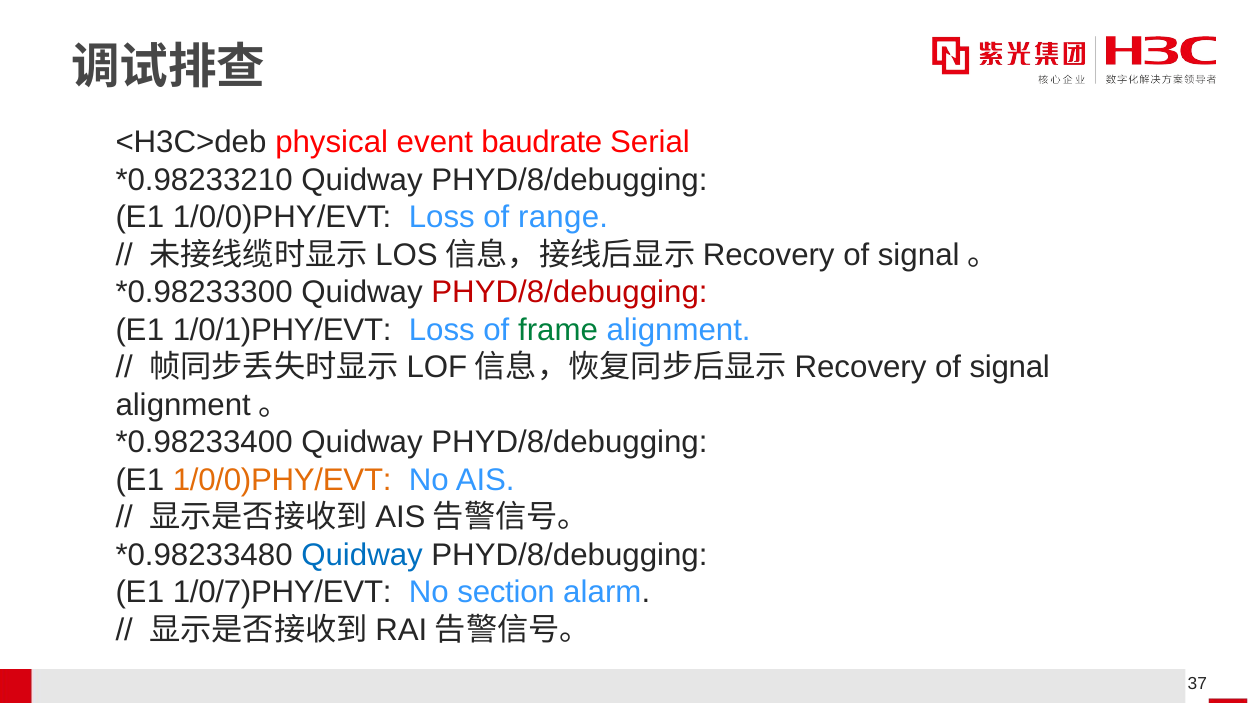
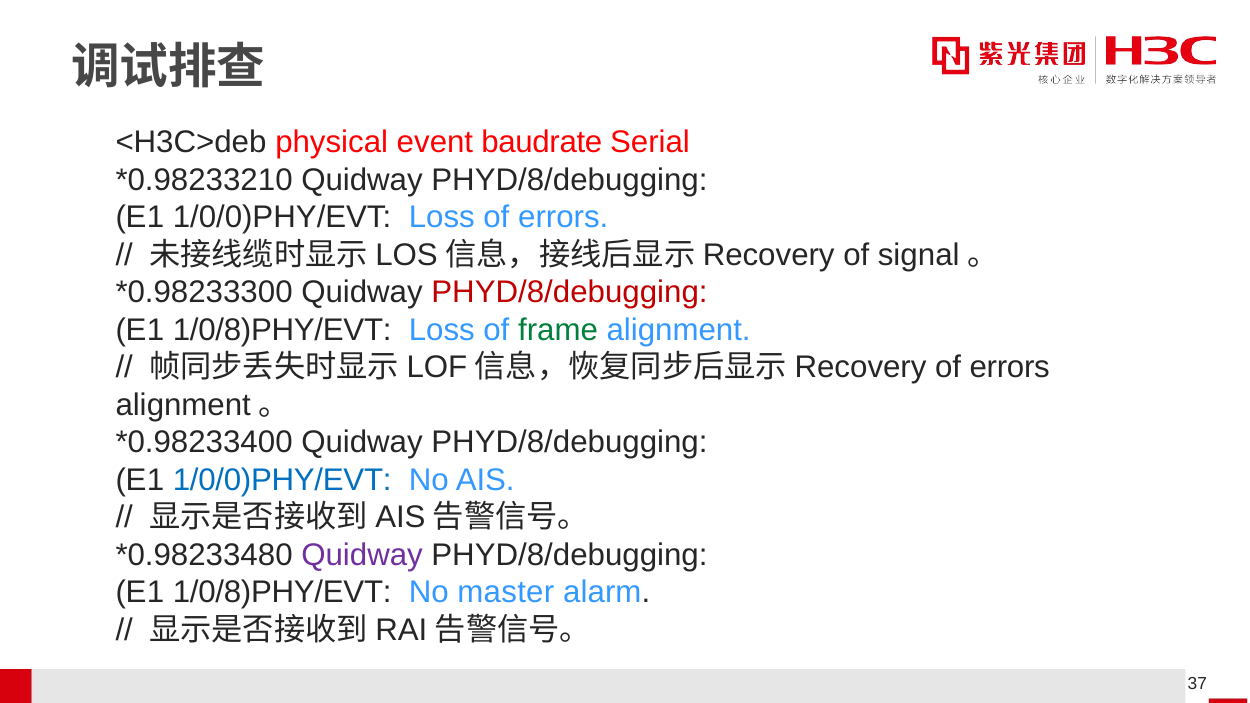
Loss of range: range -> errors
1/0/1)PHY/EVT at (282, 330): 1/0/1)PHY/EVT -> 1/0/8)PHY/EVT
signal at (1010, 367): signal -> errors
1/0/0)PHY/EVT at (282, 480) colour: orange -> blue
Quidway at (362, 555) colour: blue -> purple
1/0/7)PHY/EVT at (282, 592): 1/0/7)PHY/EVT -> 1/0/8)PHY/EVT
section: section -> master
